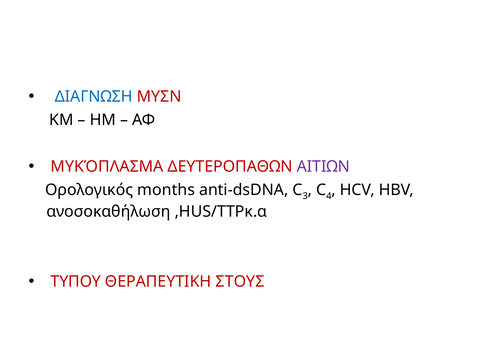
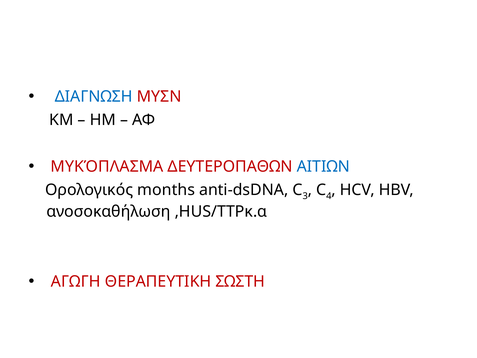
ΑΙΤΙΩΝ colour: purple -> blue
ΤΥΠΟΥ: ΤΥΠΟΥ -> ΑΓΩΓΗ
ΣΤΟΥΣ: ΣΤΟΥΣ -> ΣΩΣΤΗ
